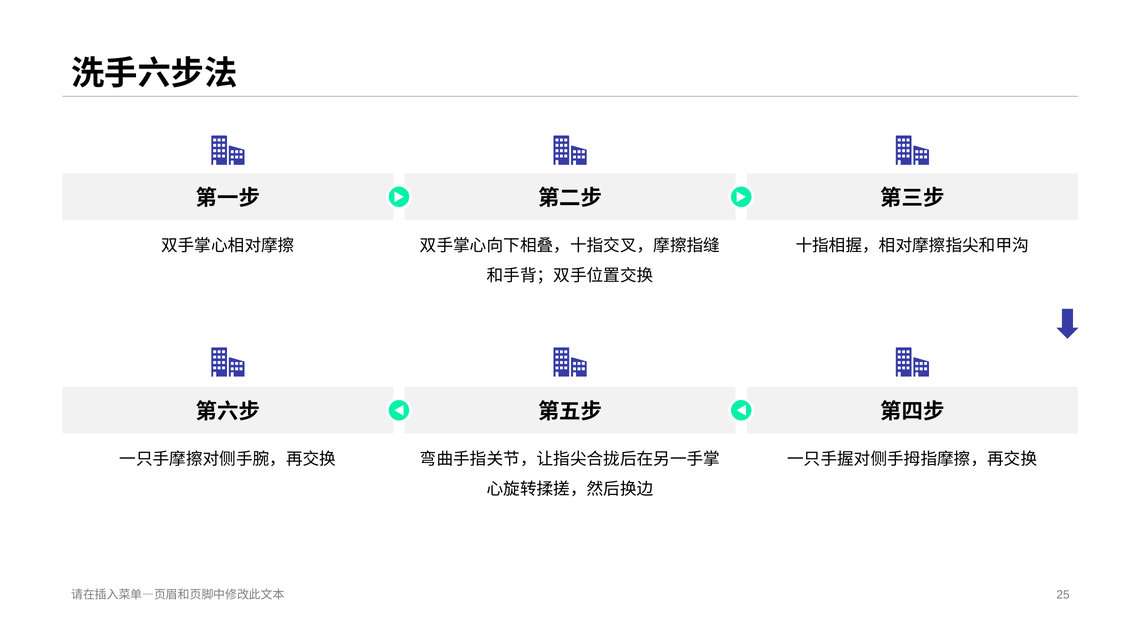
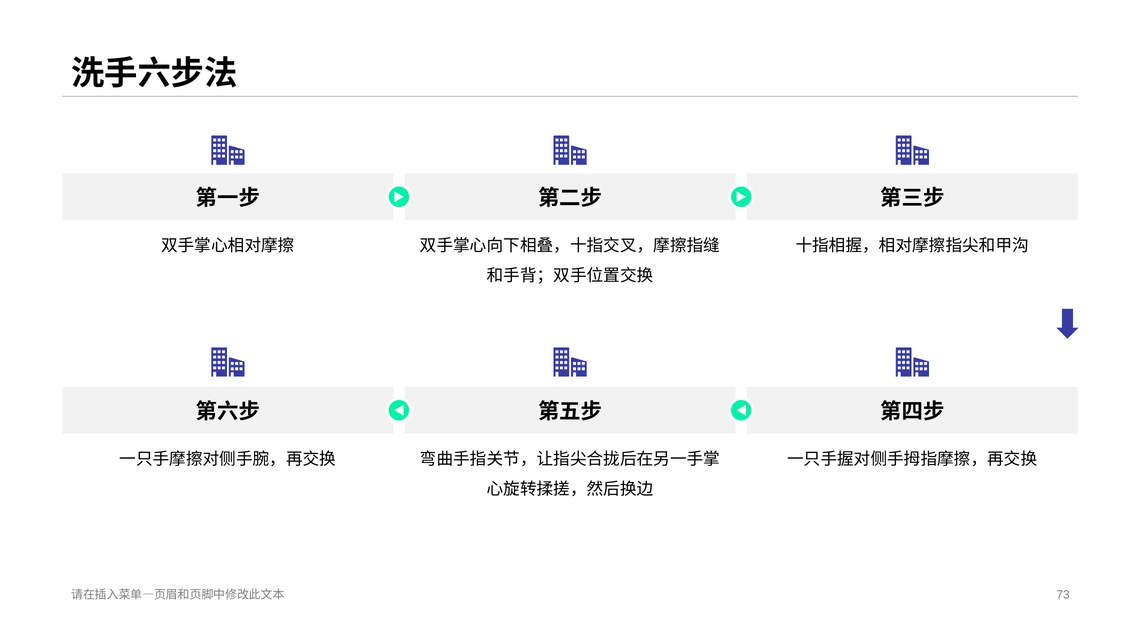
25: 25 -> 73
